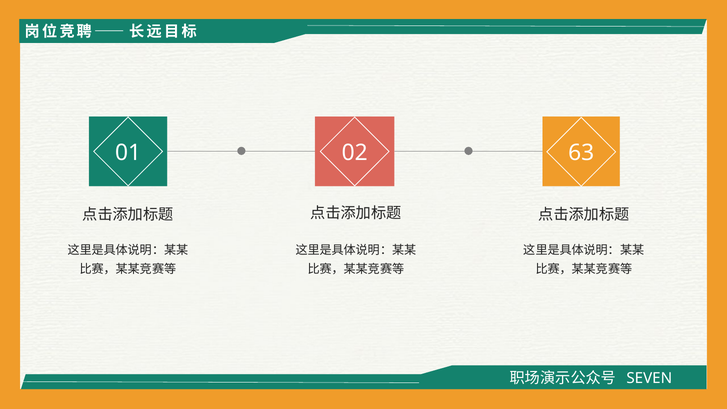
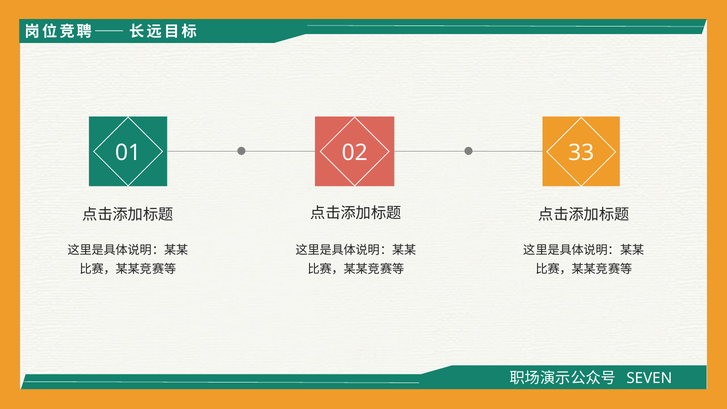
63: 63 -> 33
